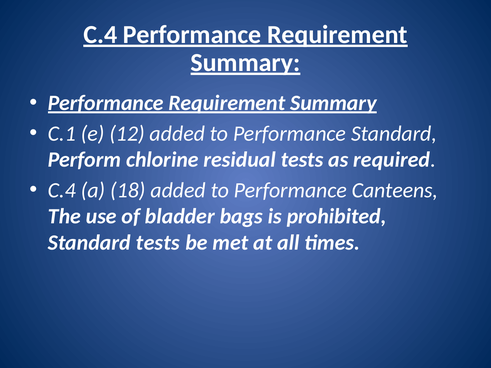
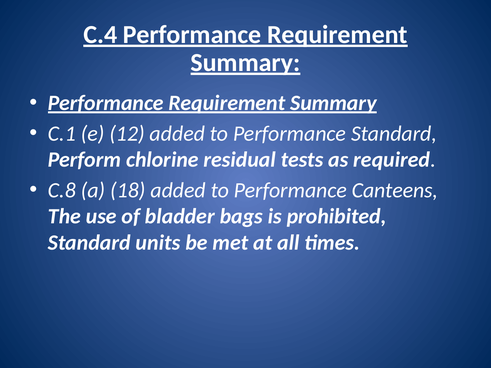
C.4 at (62, 190): C.4 -> C.8
Standard tests: tests -> units
